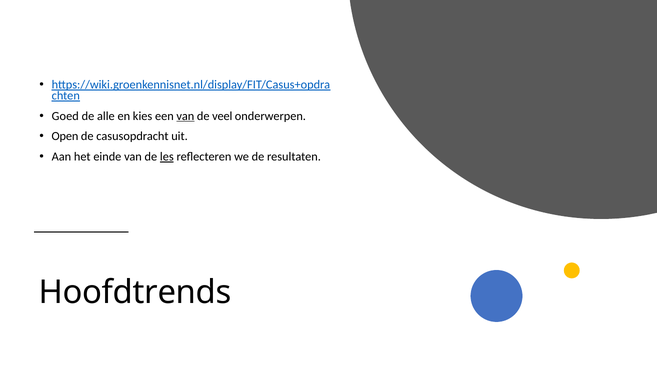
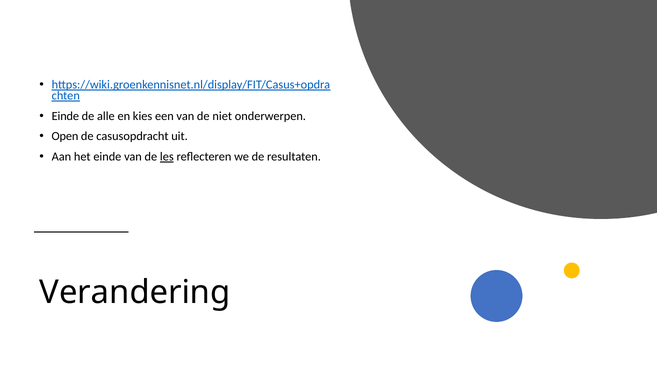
Goed at (65, 116): Goed -> Einde
van at (185, 116) underline: present -> none
veel: veel -> niet
Hoofdtrends: Hoofdtrends -> Verandering
